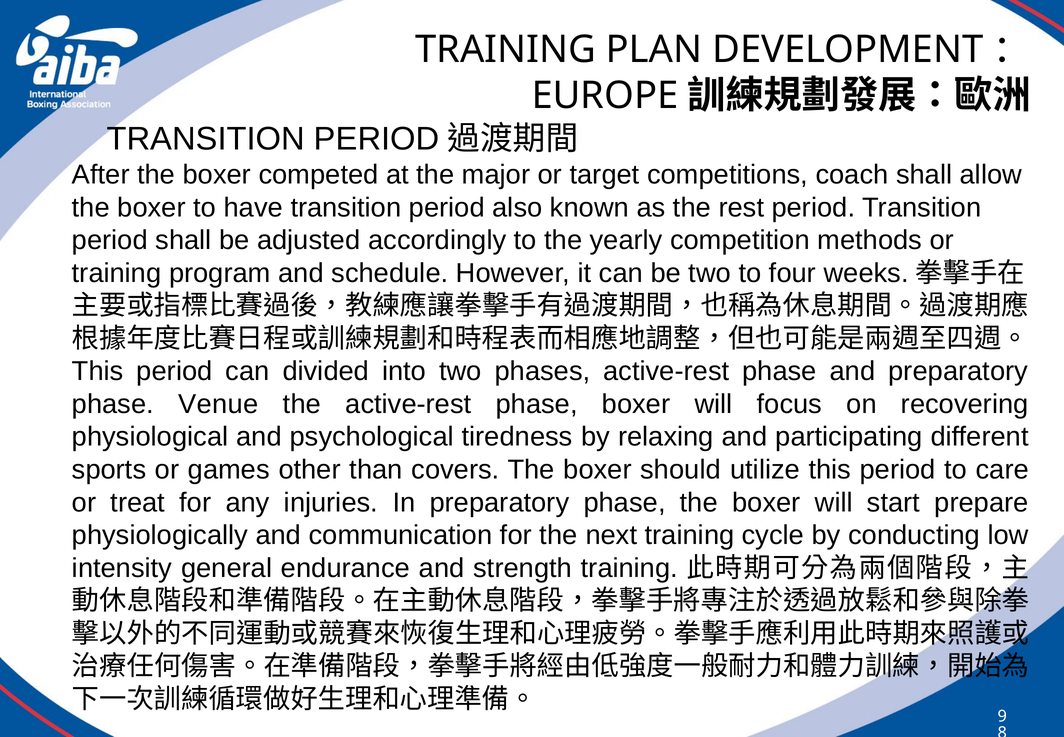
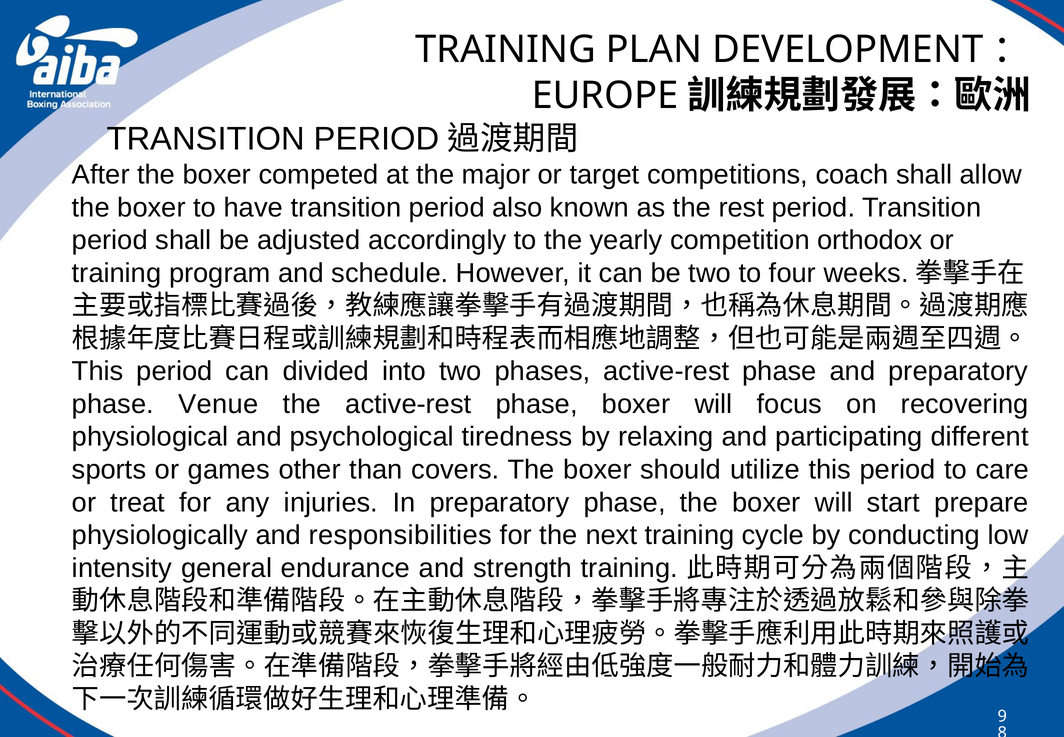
methods: methods -> orthodox
communication: communication -> responsibilities
